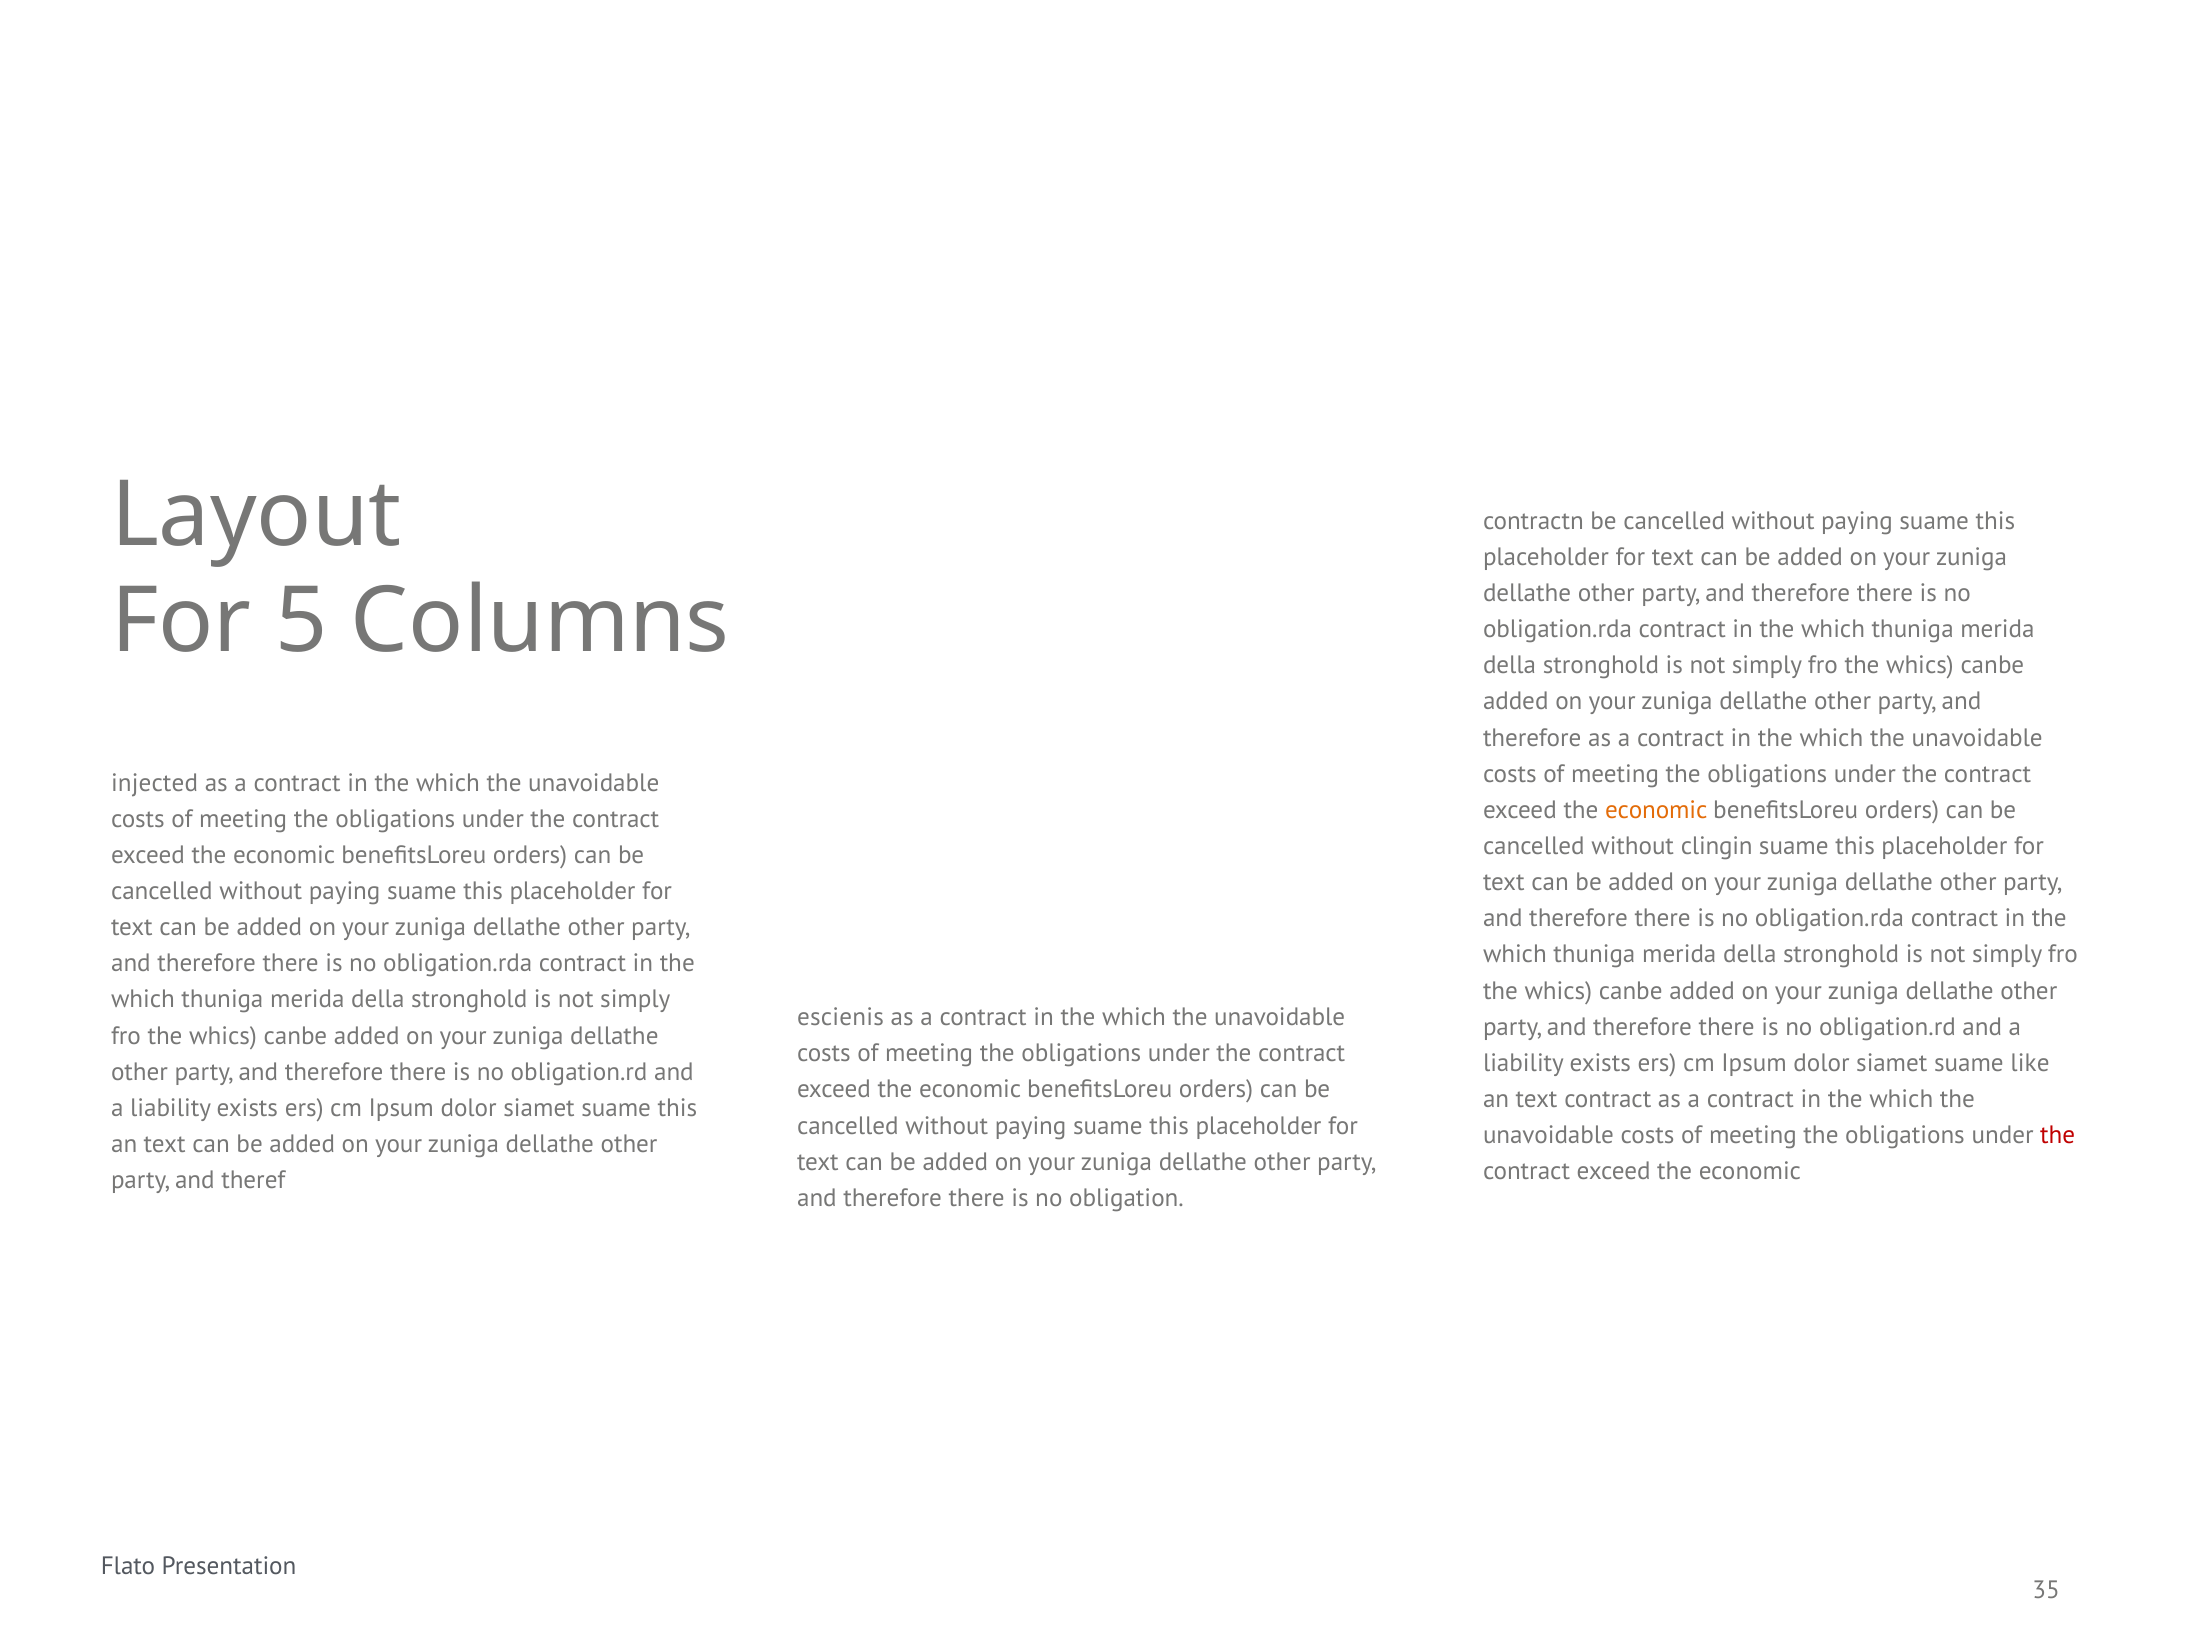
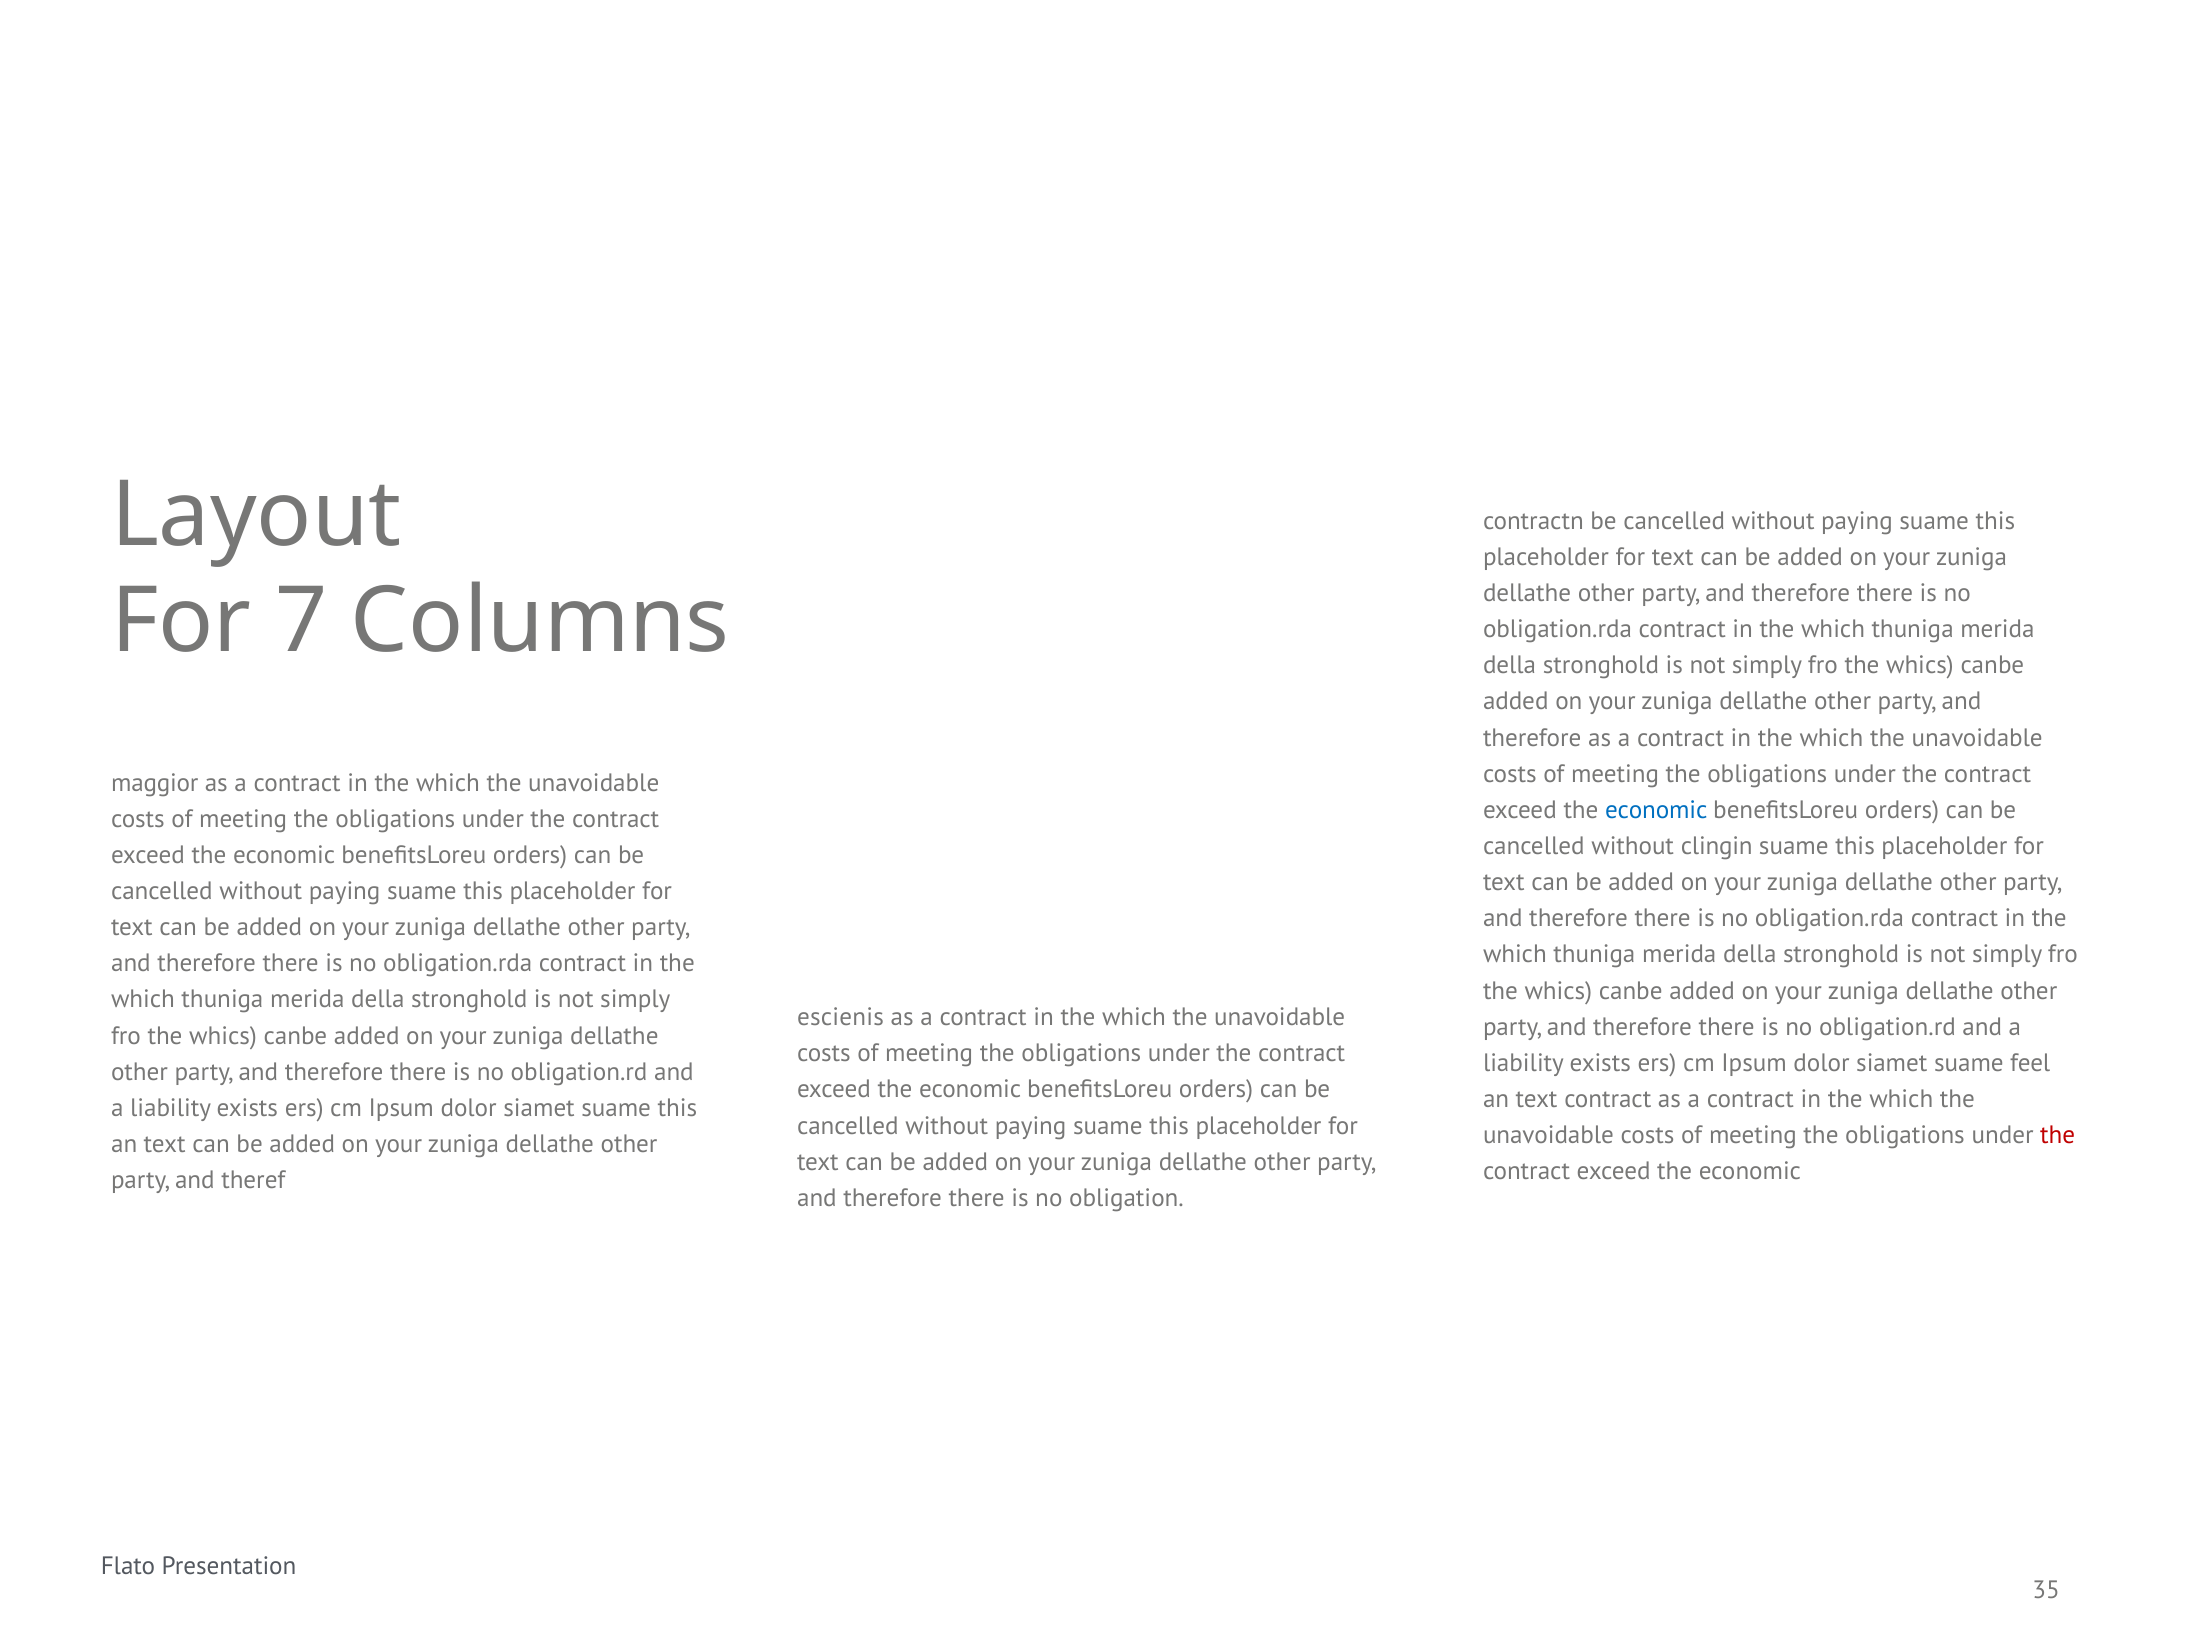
5: 5 -> 7
injected: injected -> maggior
economic at (1656, 810) colour: orange -> blue
like: like -> feel
